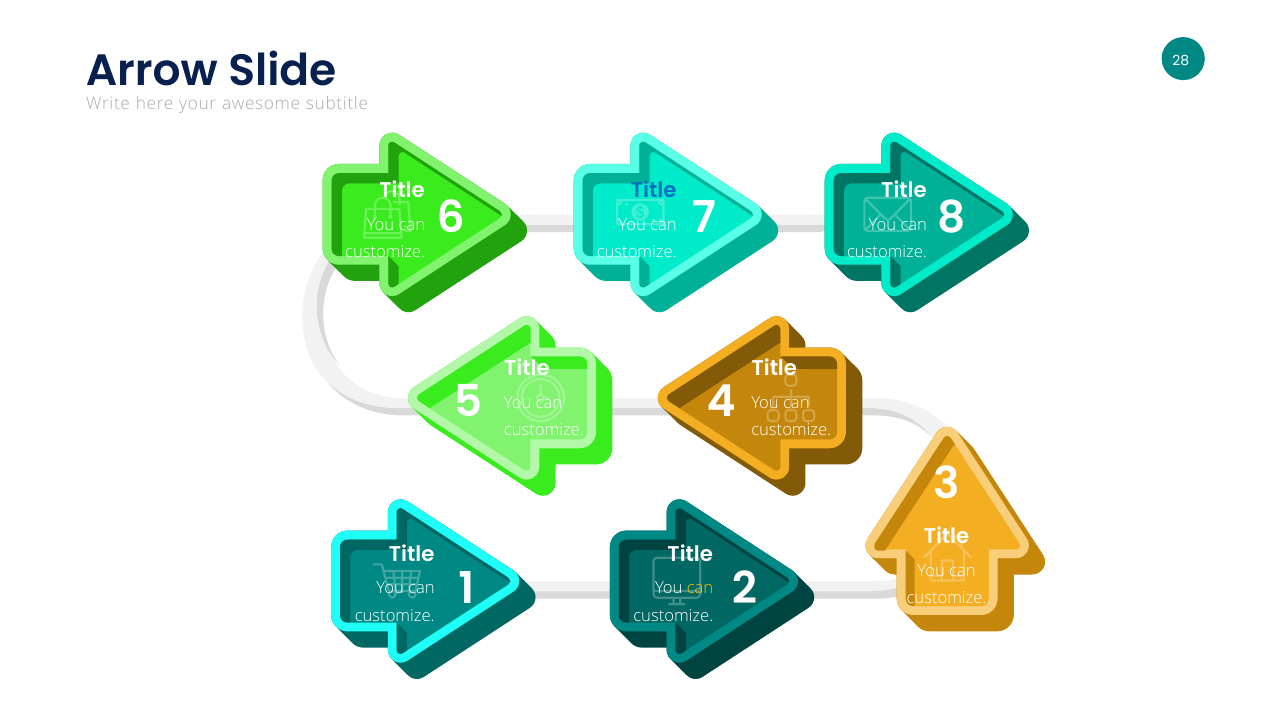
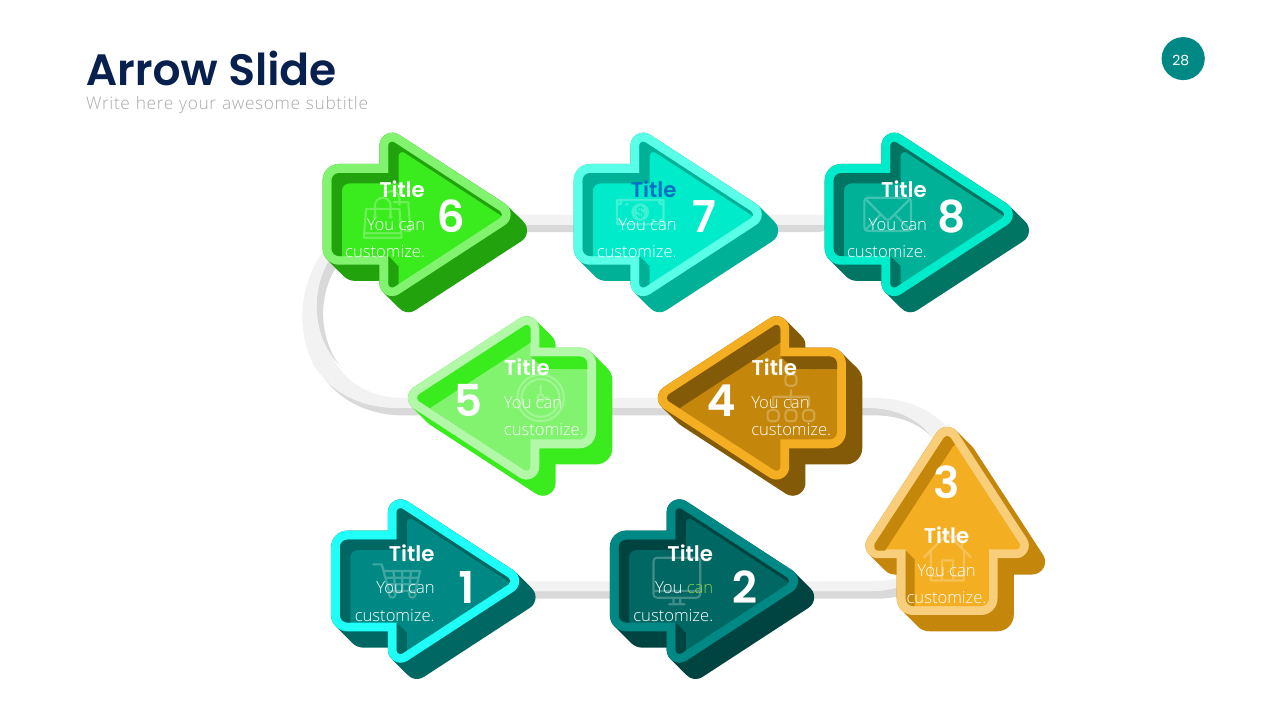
can at (700, 589) colour: yellow -> light green
